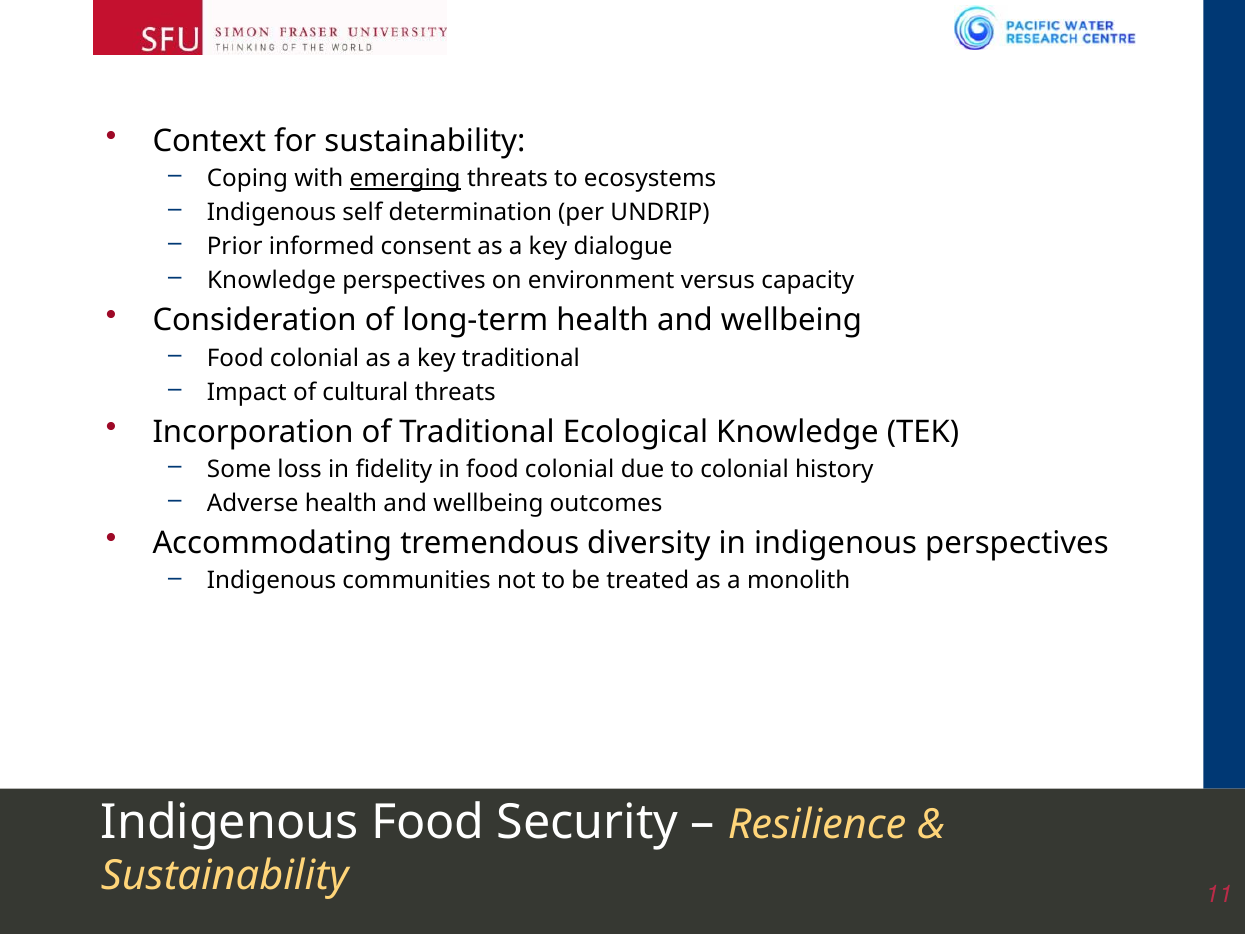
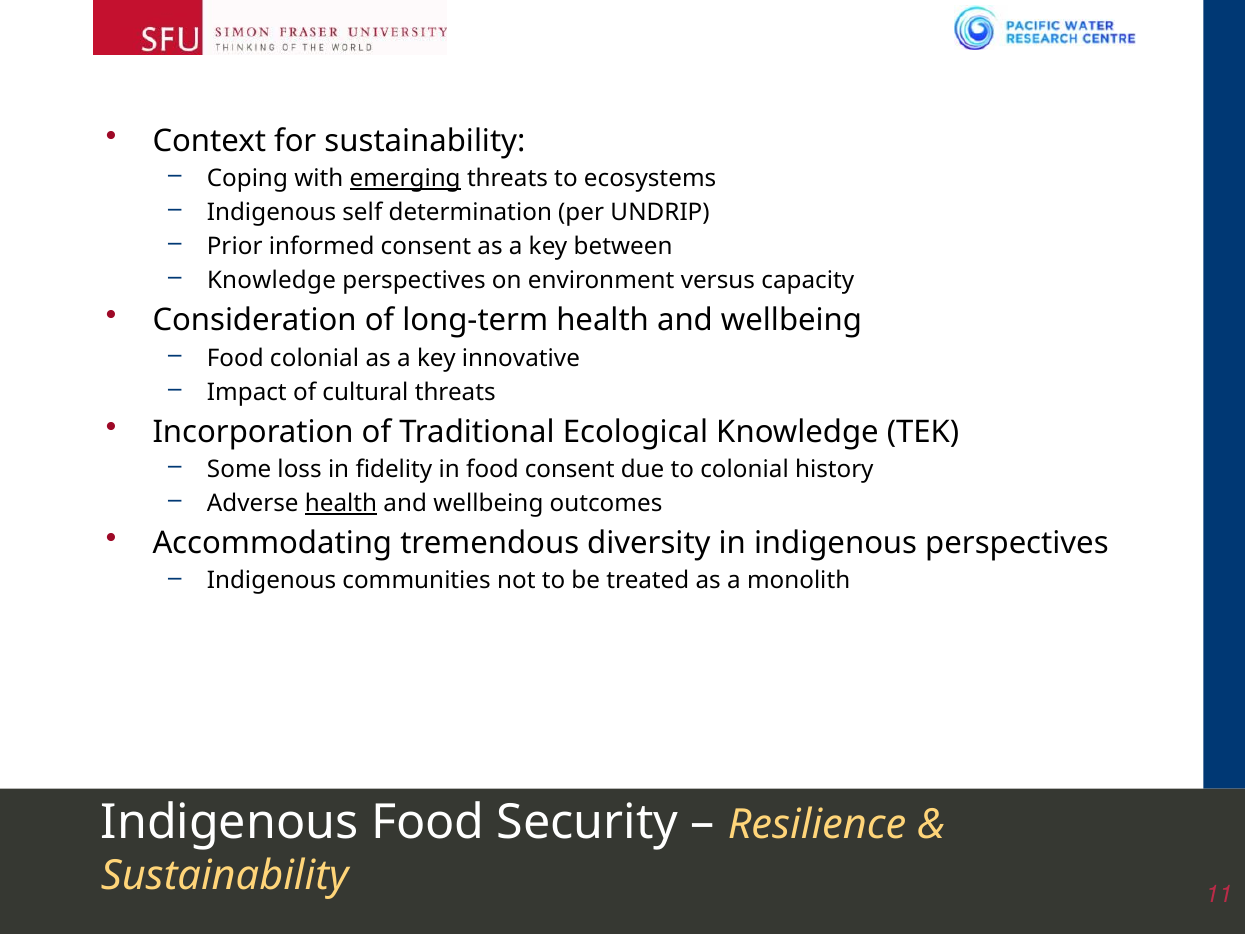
dialogue: dialogue -> between
key traditional: traditional -> innovative
in food colonial: colonial -> consent
health at (341, 503) underline: none -> present
